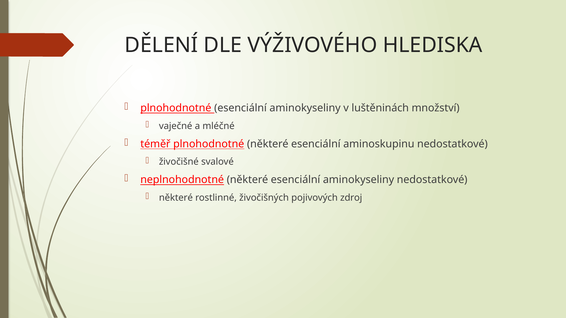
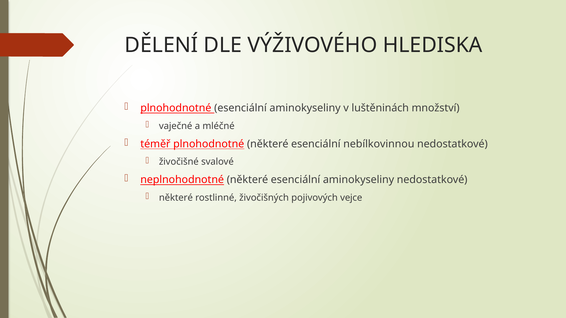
aminoskupinu: aminoskupinu -> nebílkovinnou
zdroj: zdroj -> vejce
